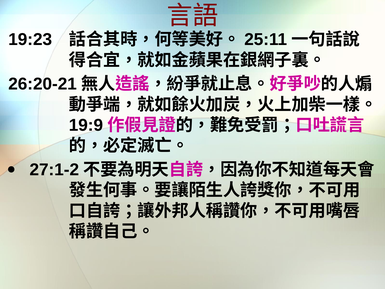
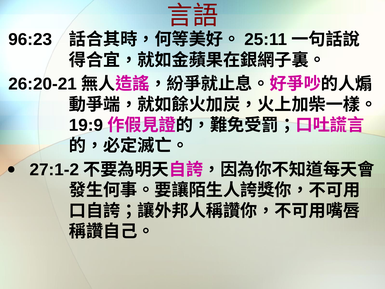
19:23: 19:23 -> 96:23
